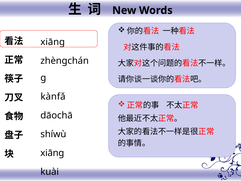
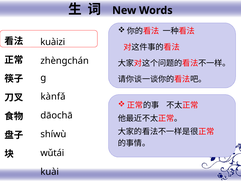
xiāng at (53, 42): xiāng -> kuàizi
xiāng at (52, 153): xiāng -> wǔtái
